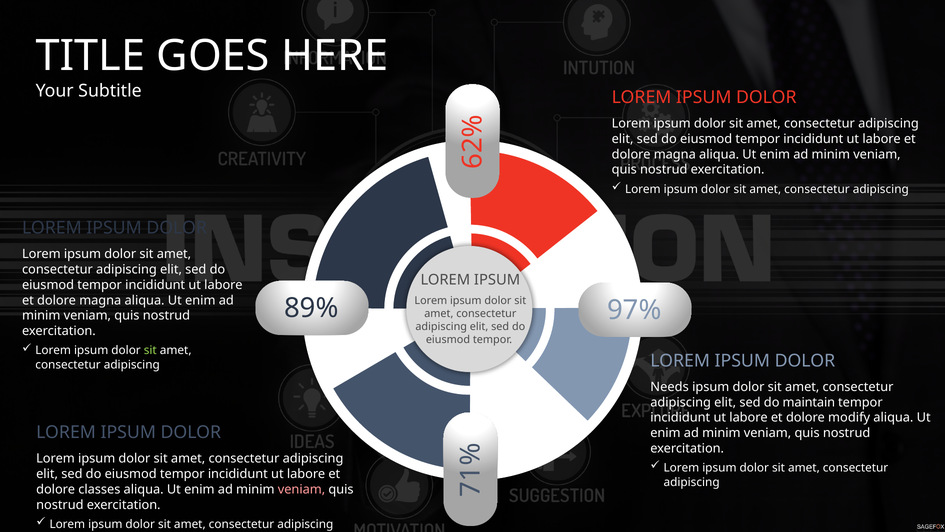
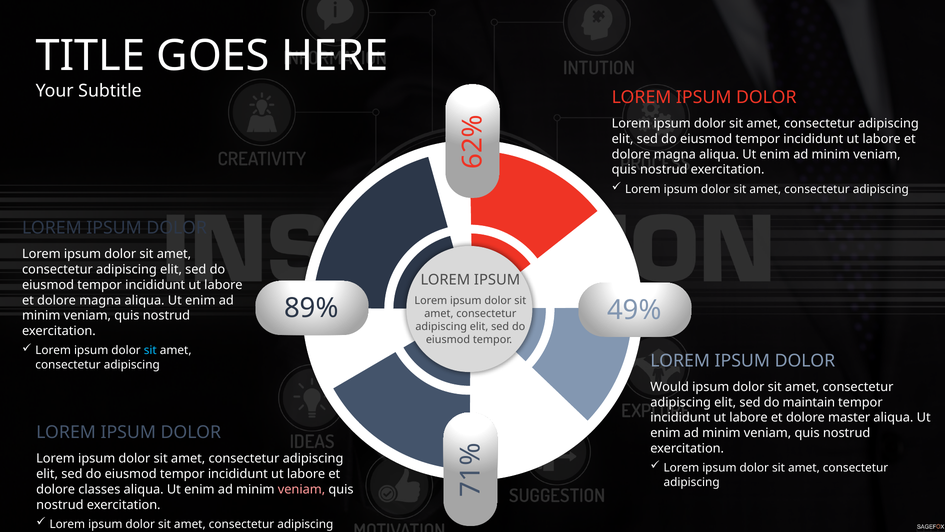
97%: 97% -> 49%
sit at (150, 350) colour: light green -> light blue
Needs: Needs -> Would
modify: modify -> master
